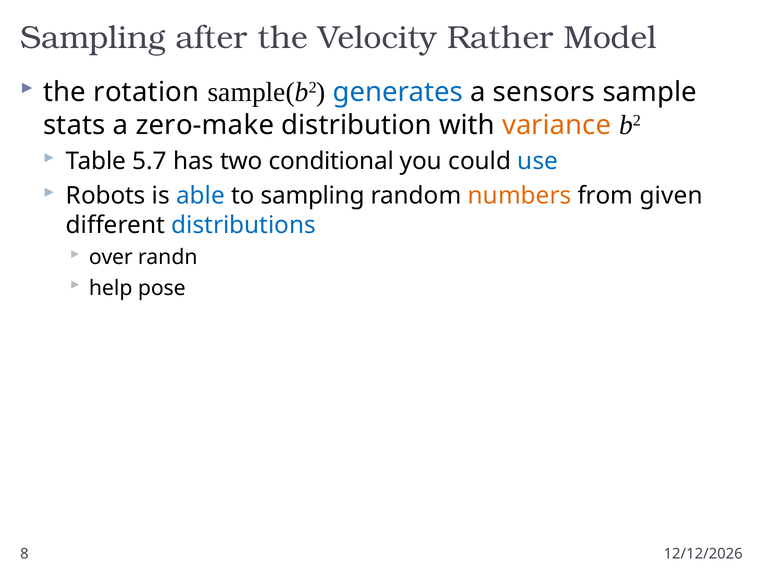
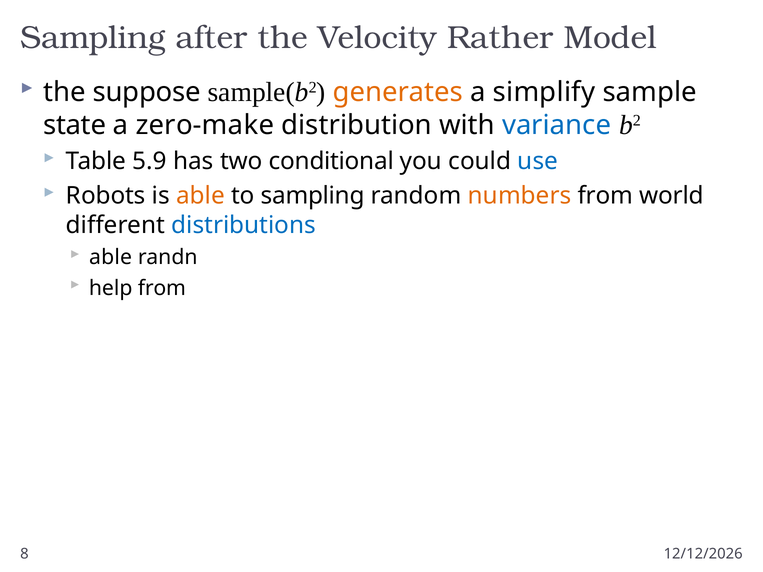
rotation: rotation -> suppose
generates colour: blue -> orange
sensors: sensors -> simplify
stats: stats -> state
variance colour: orange -> blue
5.7: 5.7 -> 5.9
able at (200, 196) colour: blue -> orange
given: given -> world
over at (111, 258): over -> able
help pose: pose -> from
